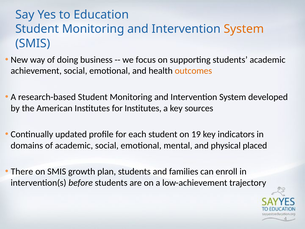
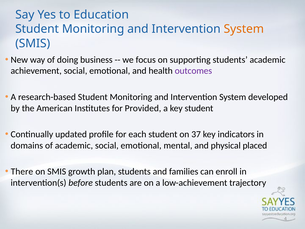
outcomes colour: orange -> purple
for Institutes: Institutes -> Provided
key sources: sources -> student
19: 19 -> 37
